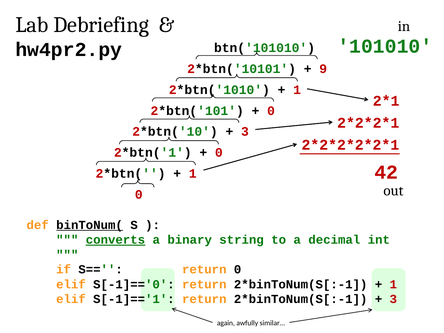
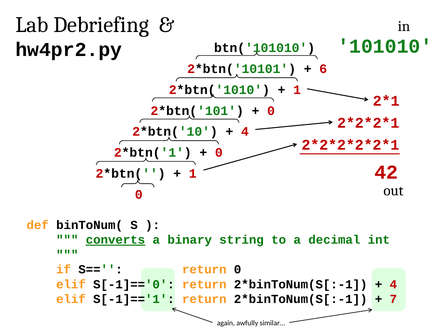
9: 9 -> 6
3 at (245, 132): 3 -> 4
binToNum( underline: present -> none
1 at (393, 284): 1 -> 4
3 at (393, 299): 3 -> 7
